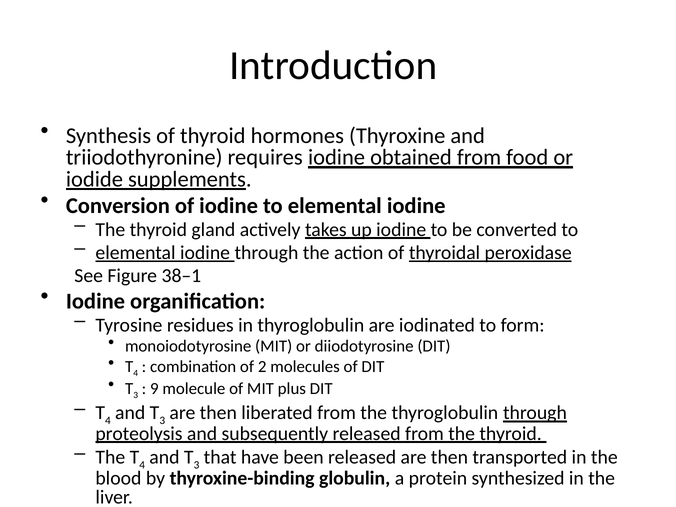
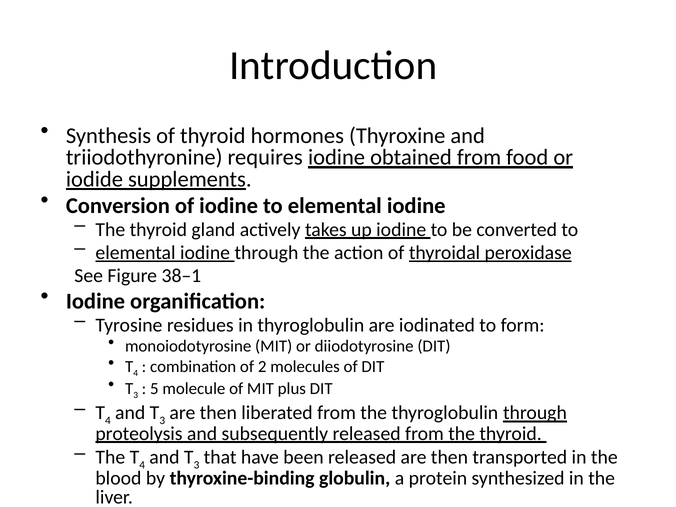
9: 9 -> 5
